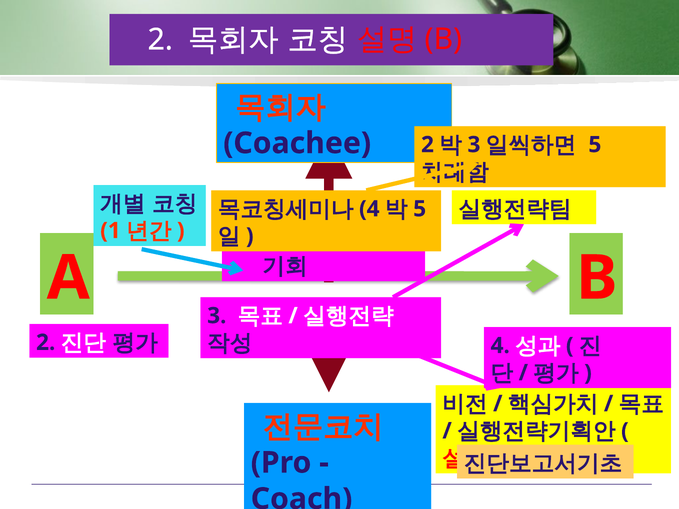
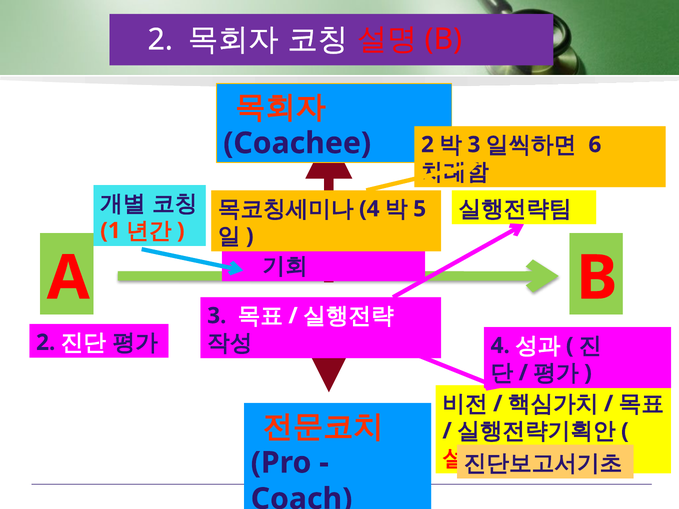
5 at (595, 145): 5 -> 6
